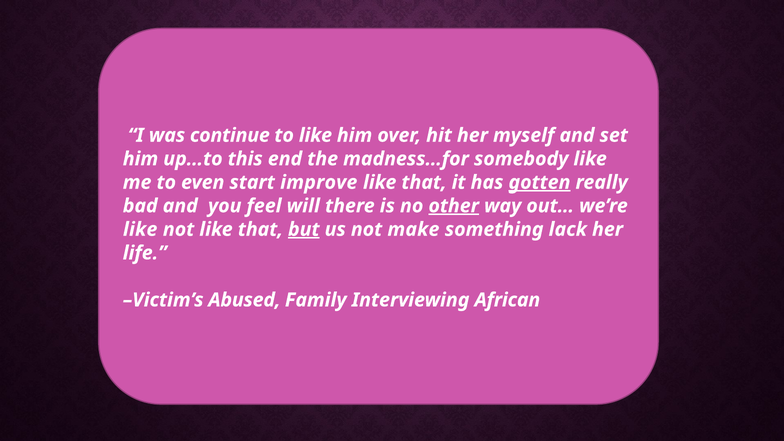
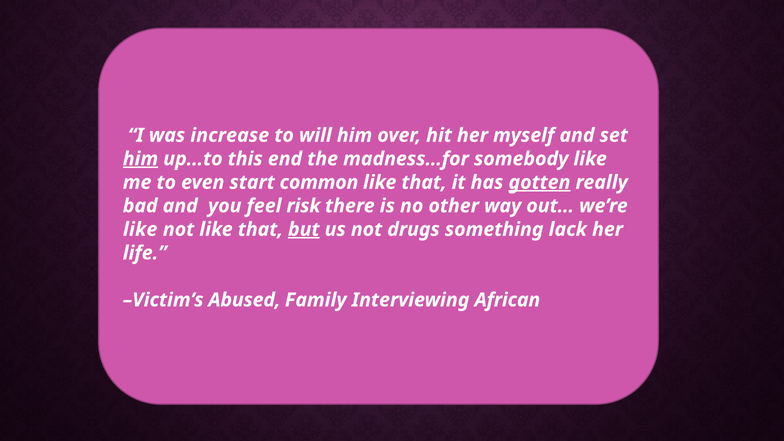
continue: continue -> increase
to like: like -> will
him at (140, 159) underline: none -> present
improve: improve -> common
will: will -> risk
other underline: present -> none
make: make -> drugs
